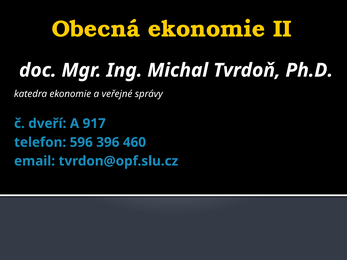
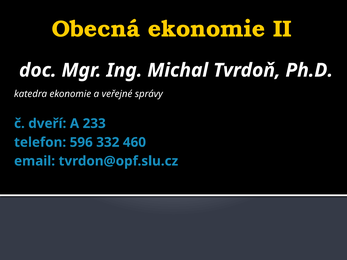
917: 917 -> 233
396: 396 -> 332
